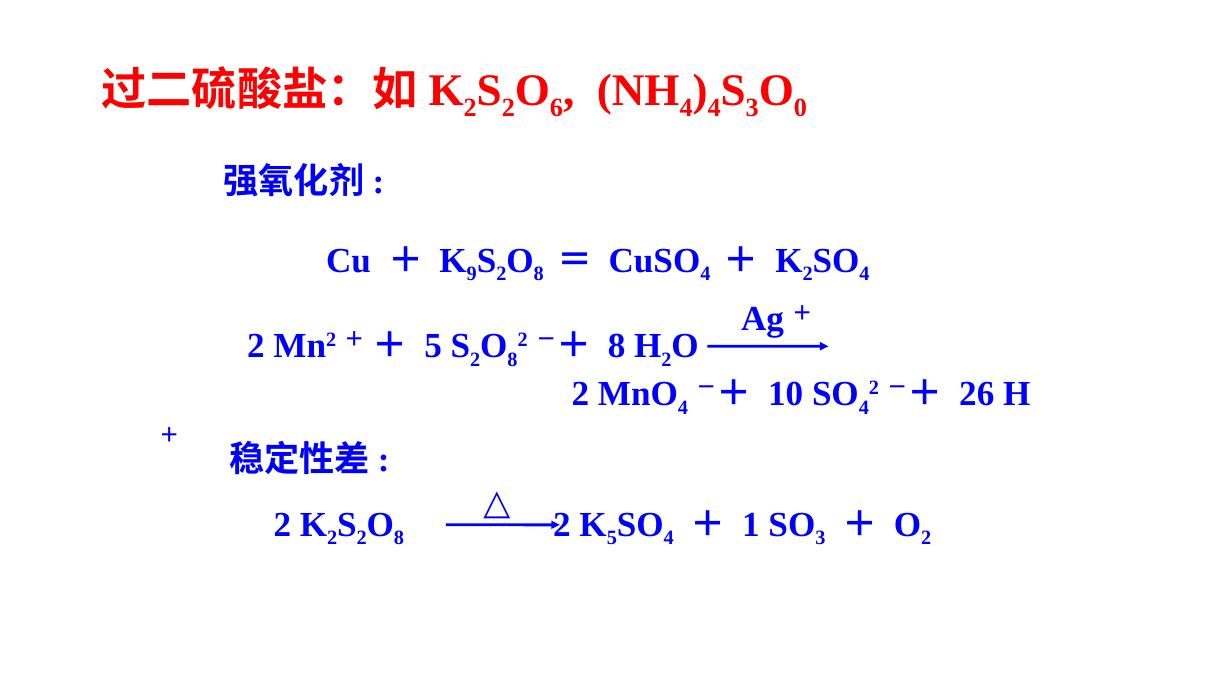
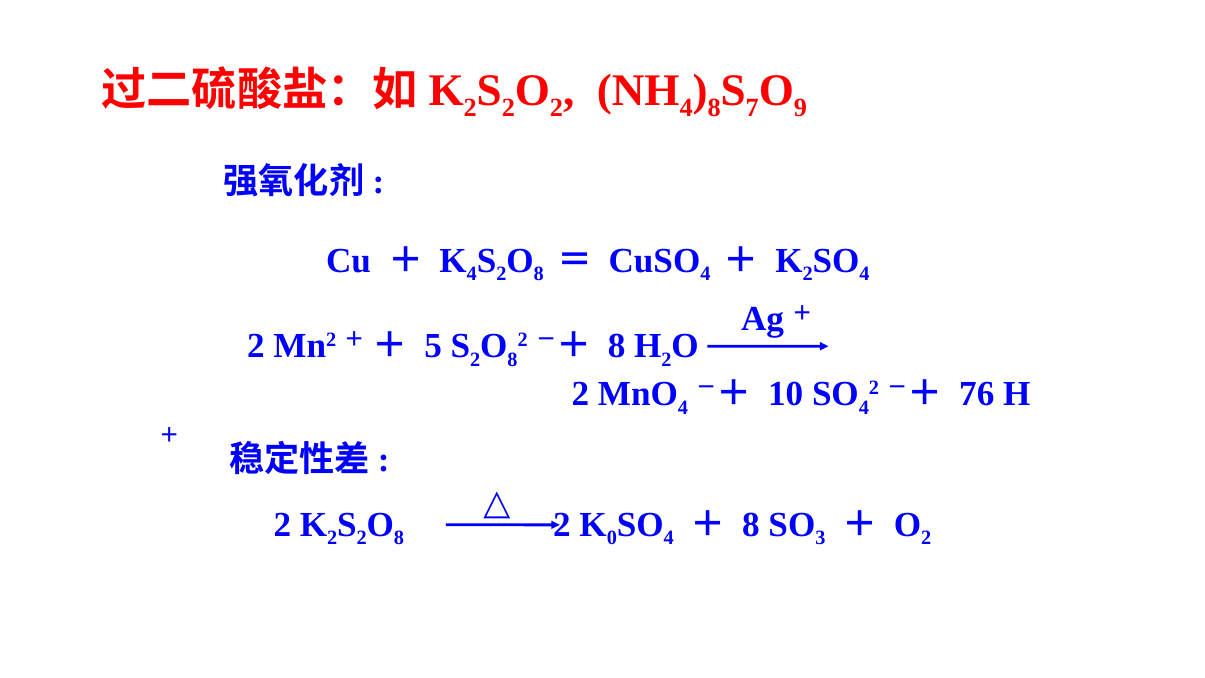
6 at (556, 108): 6 -> 2
4 at (714, 108): 4 -> 8
3 at (752, 108): 3 -> 7
0: 0 -> 9
9 at (472, 274): 9 -> 4
26: 26 -> 76
5 at (612, 538): 5 -> 0
1 at (751, 524): 1 -> 8
